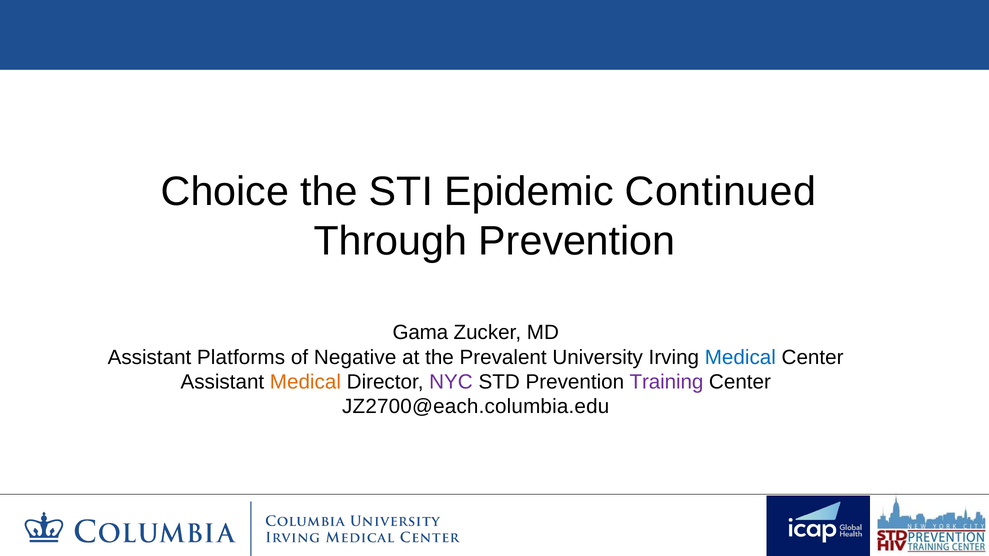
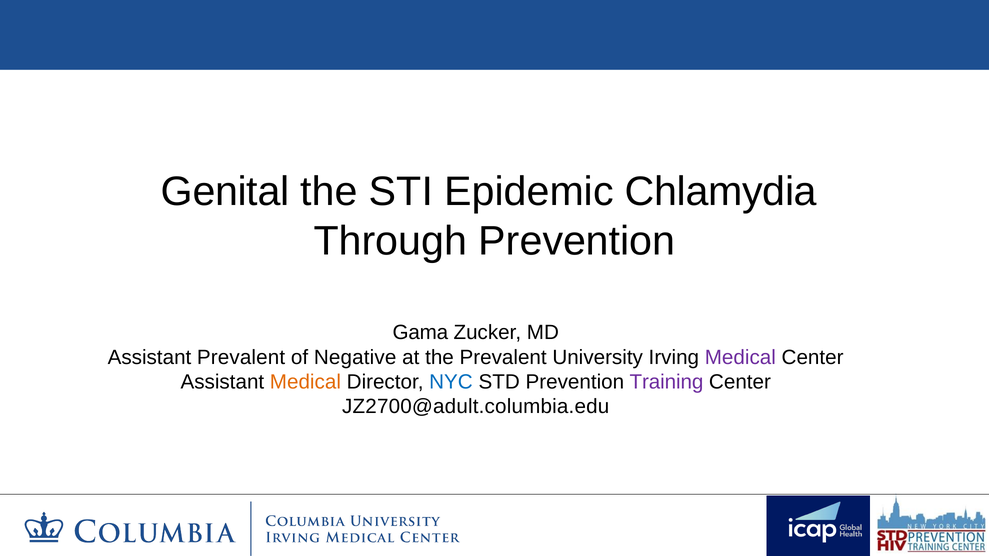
Choice: Choice -> Genital
Continued: Continued -> Chlamydia
Assistant Platforms: Platforms -> Prevalent
Medical at (740, 357) colour: blue -> purple
NYC colour: purple -> blue
JZ2700@each.columbia.edu: JZ2700@each.columbia.edu -> JZ2700@adult.columbia.edu
